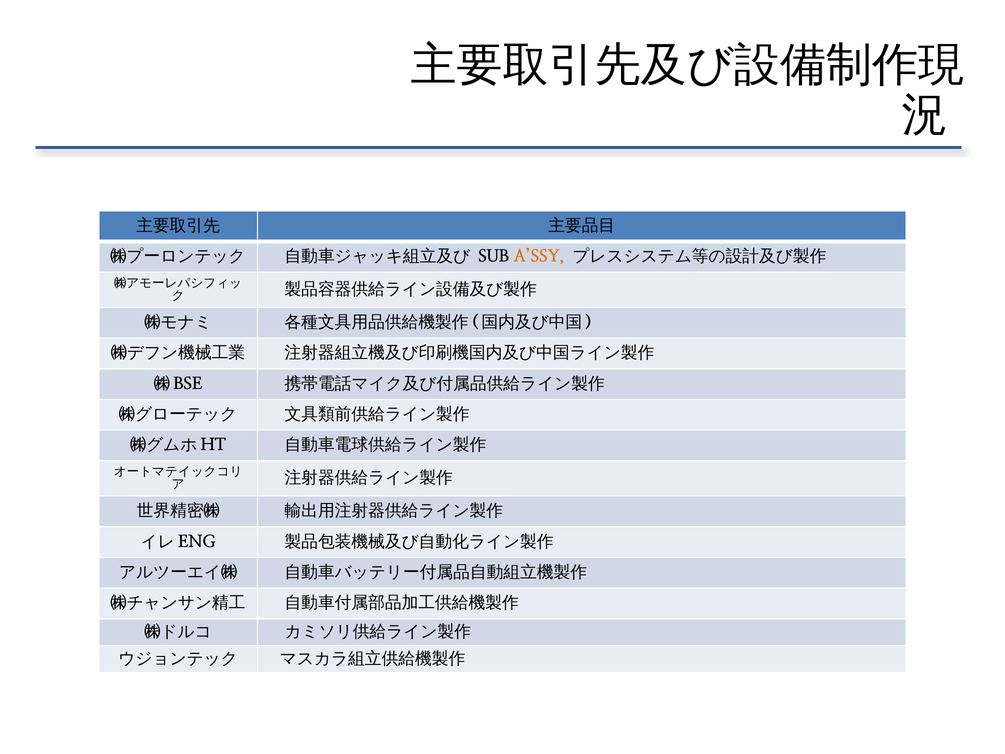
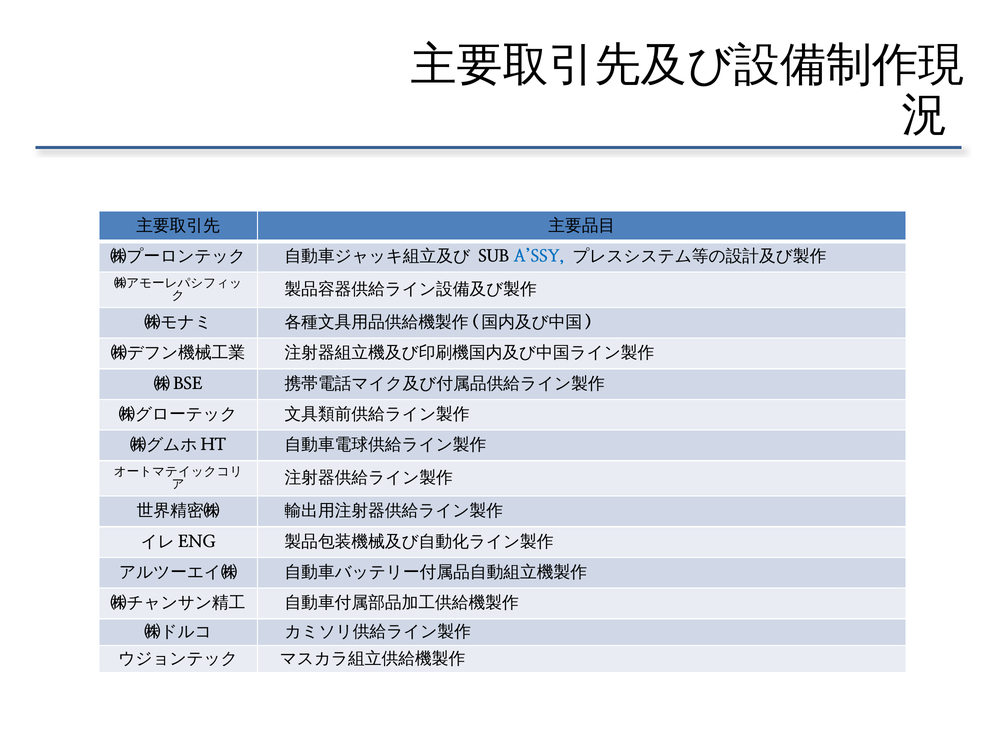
A’SSY colour: orange -> blue
